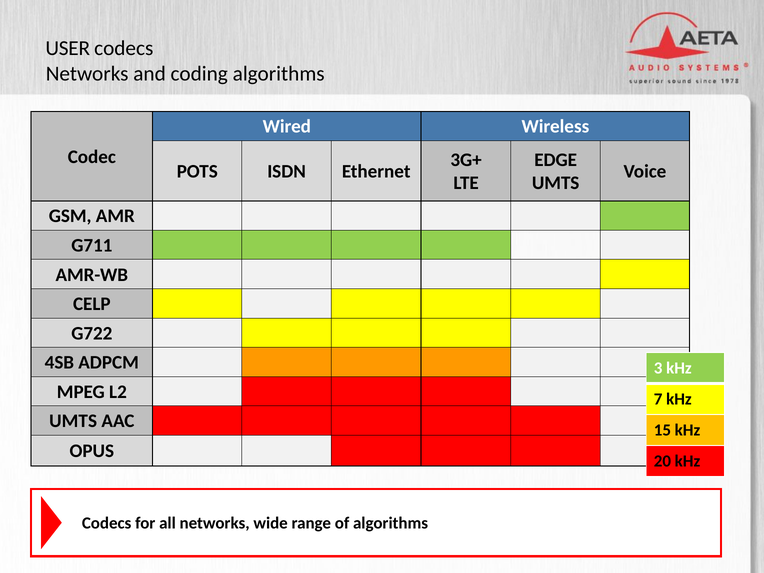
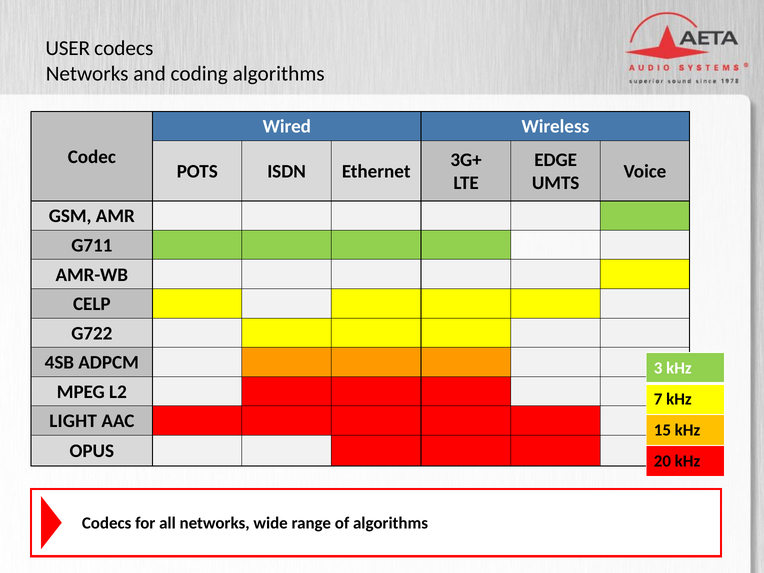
UMTS at (73, 421): UMTS -> LIGHT
